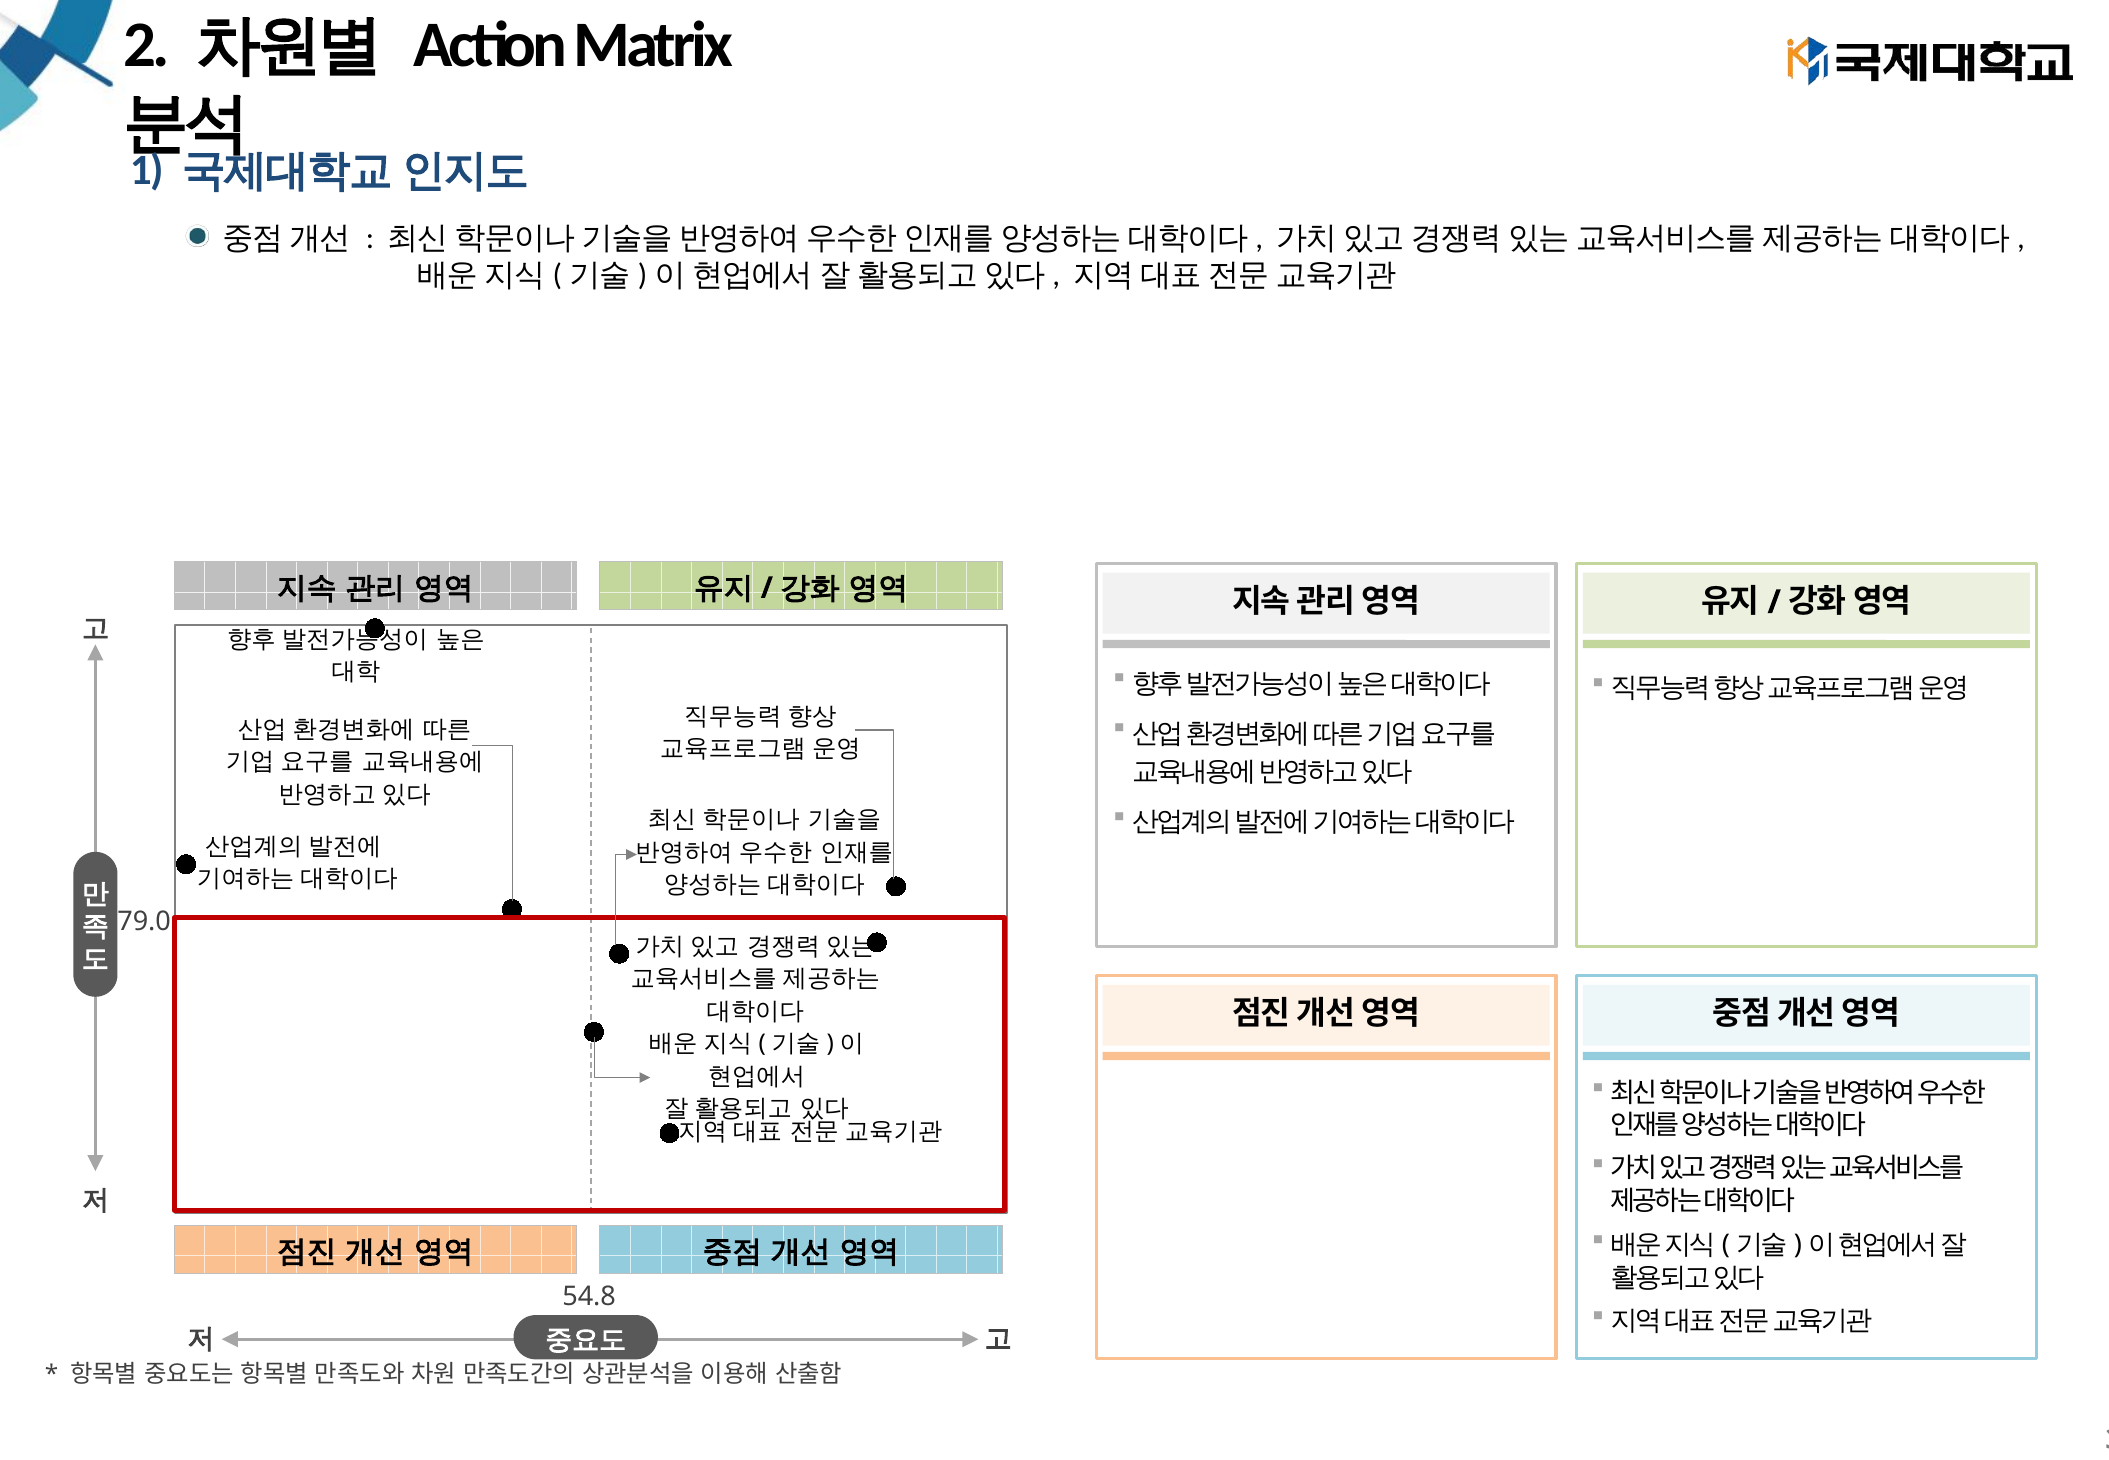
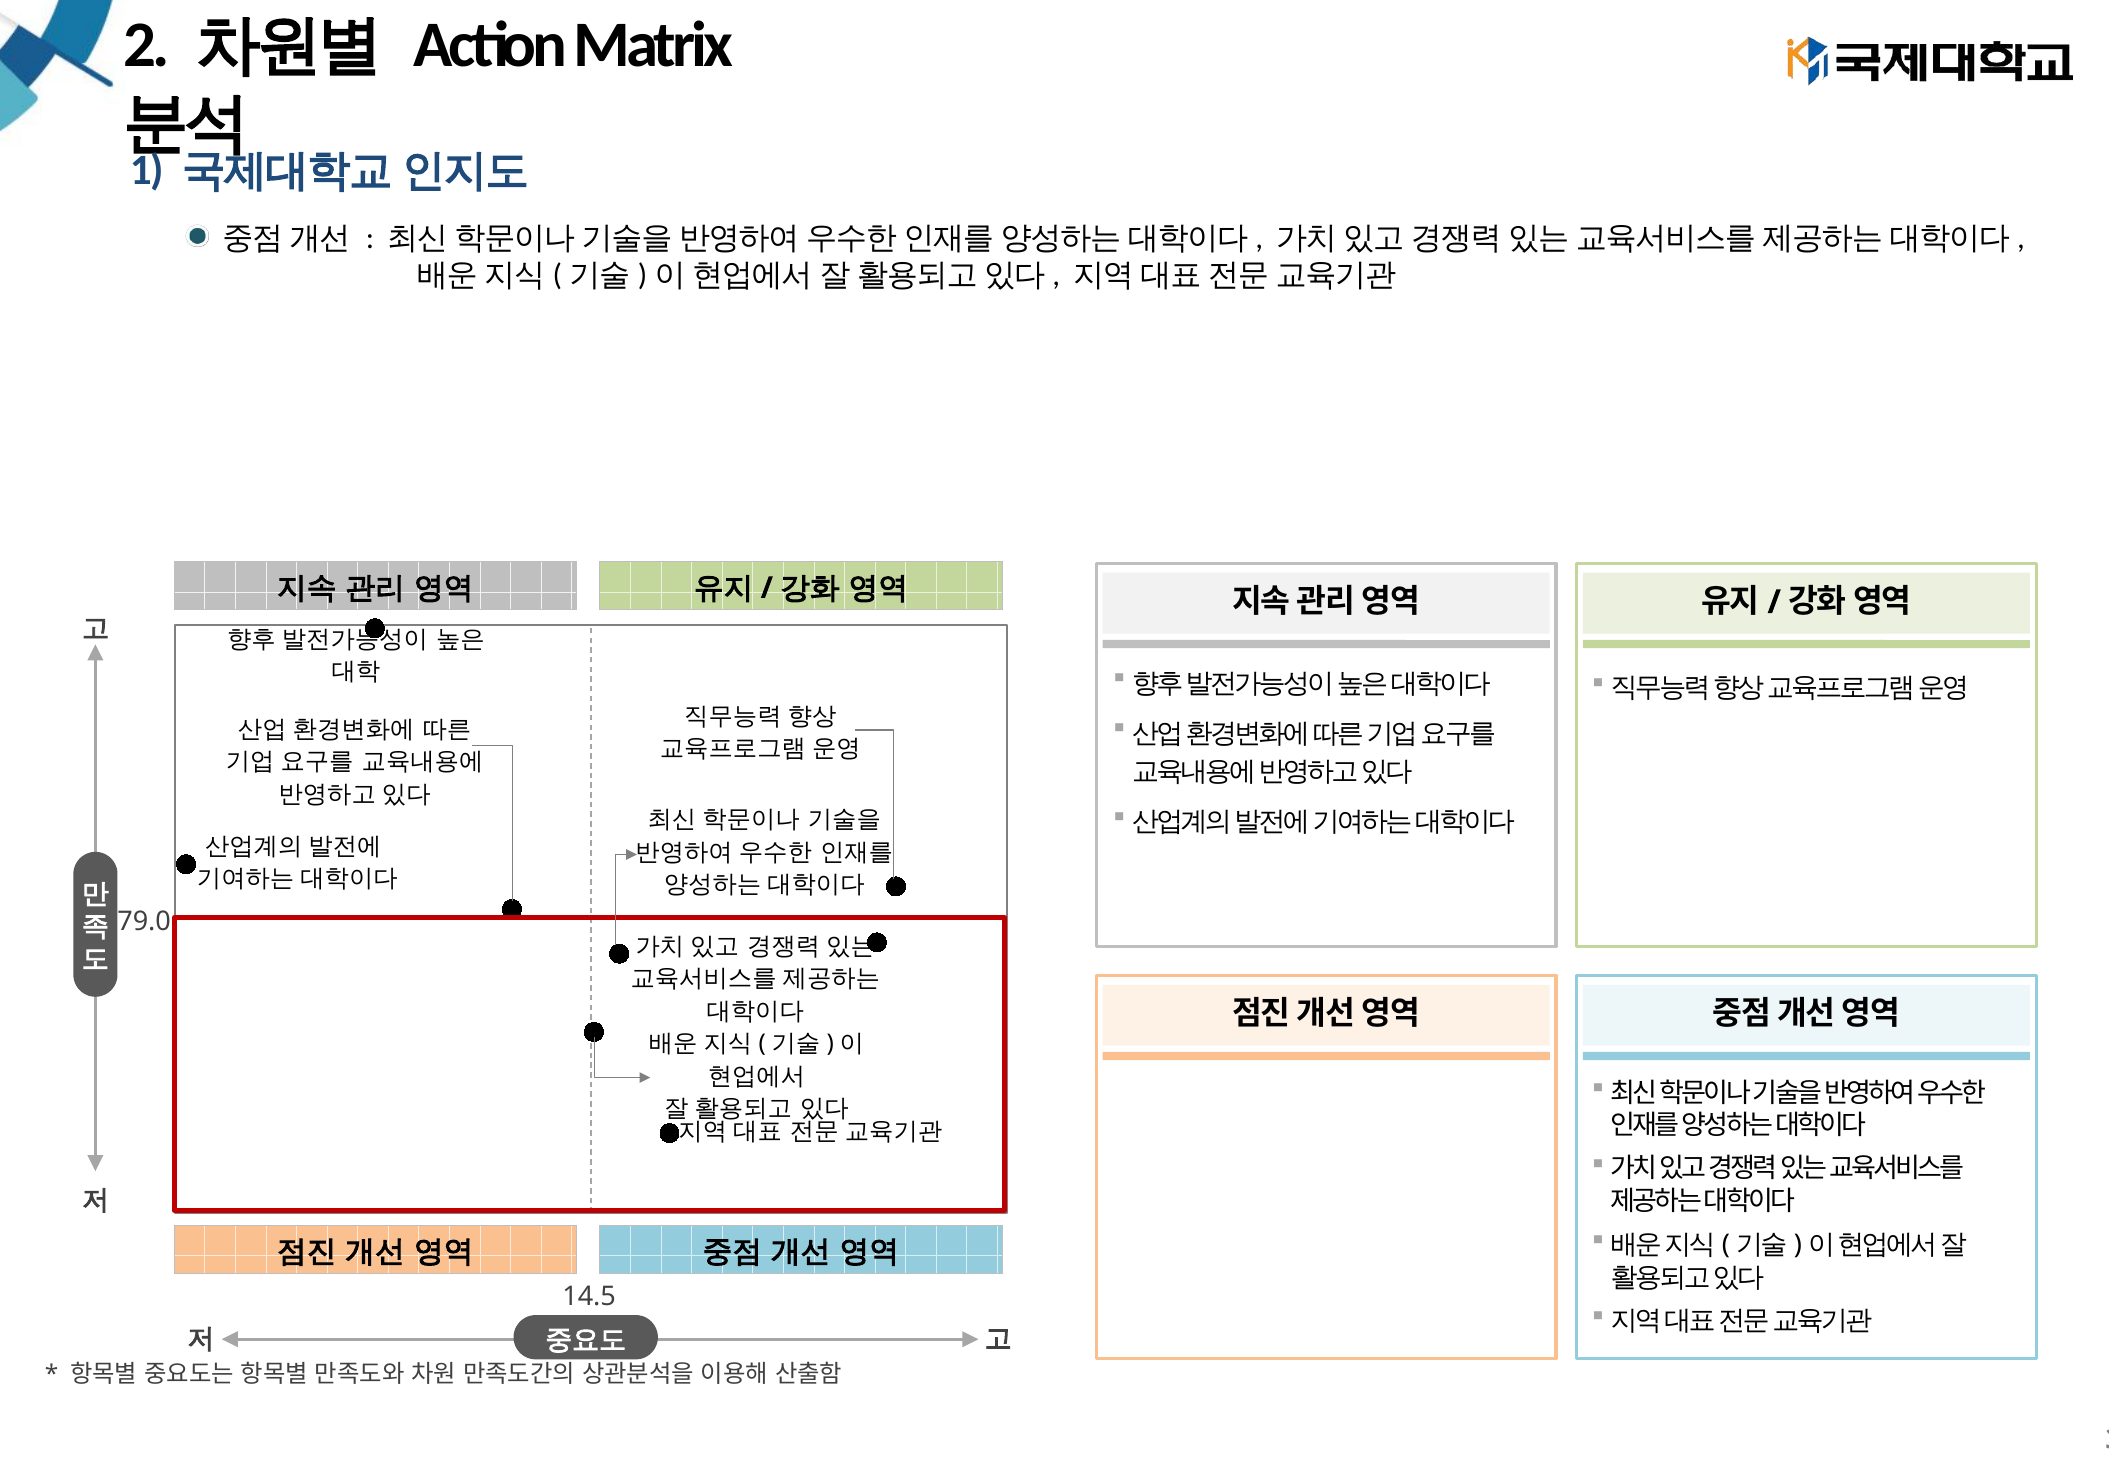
54.8: 54.8 -> 14.5
